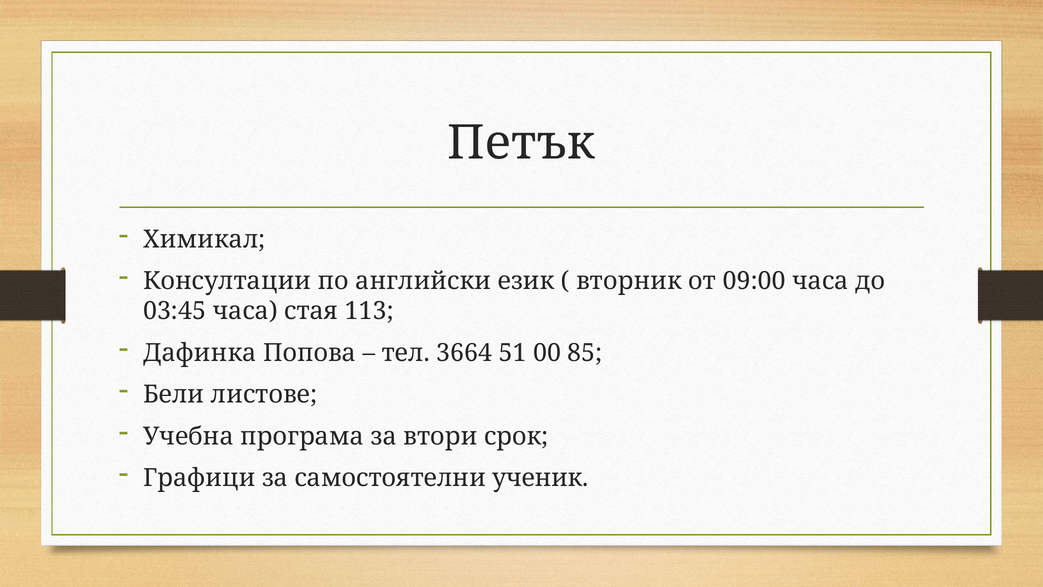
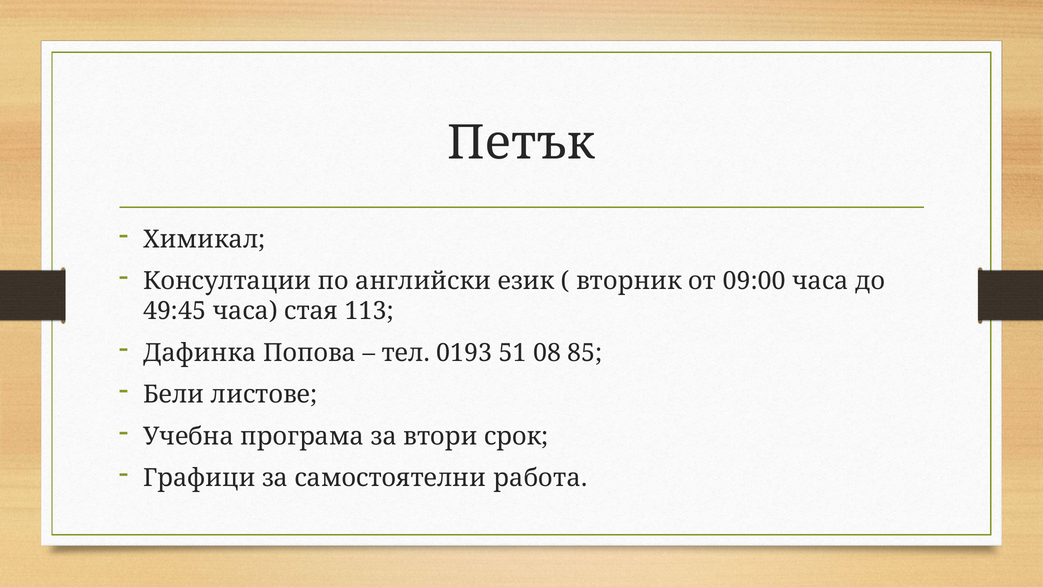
03:45: 03:45 -> 49:45
3664: 3664 -> 0193
00: 00 -> 08
ученик: ученик -> работа
